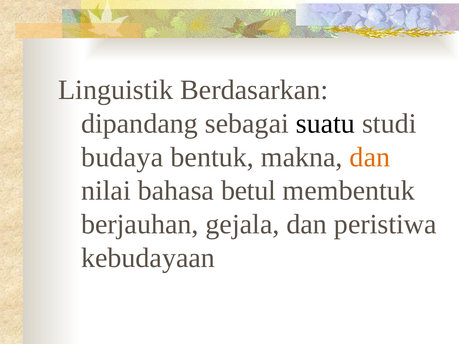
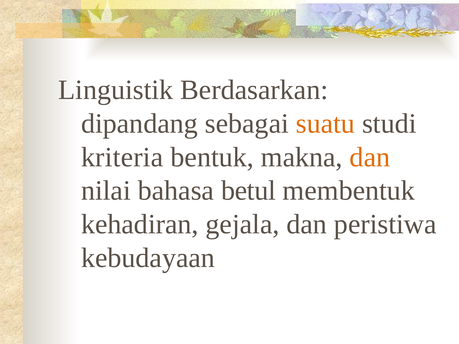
suatu colour: black -> orange
budaya: budaya -> kriteria
berjauhan: berjauhan -> kehadiran
